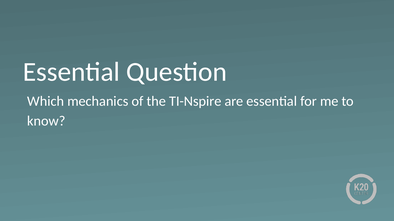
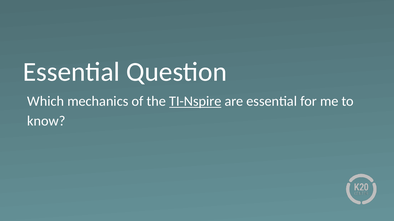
TI-Nspire underline: none -> present
